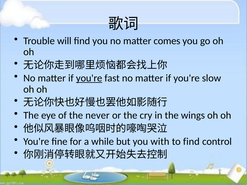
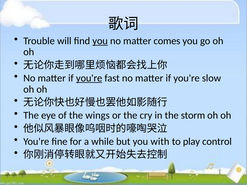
you at (100, 41) underline: none -> present
never: never -> wings
wings: wings -> storm
to find: find -> play
